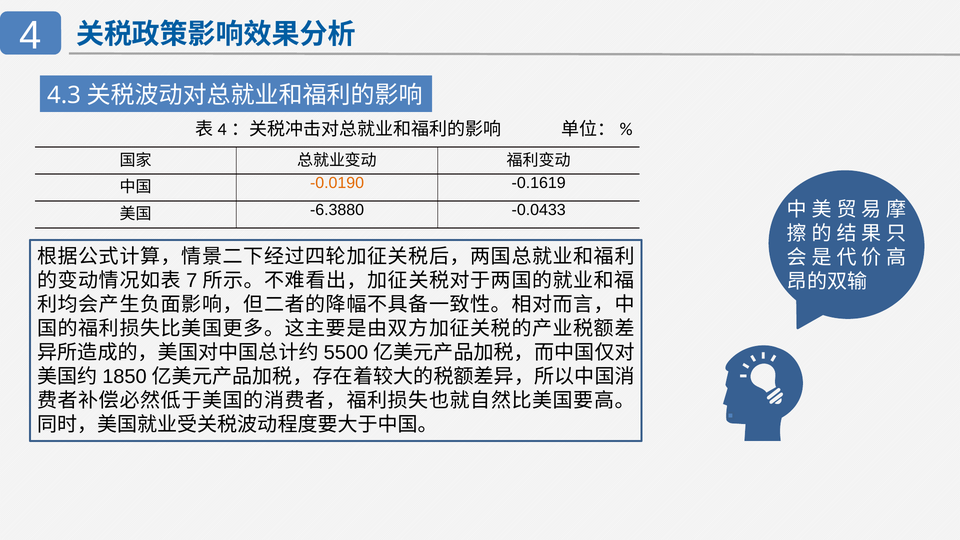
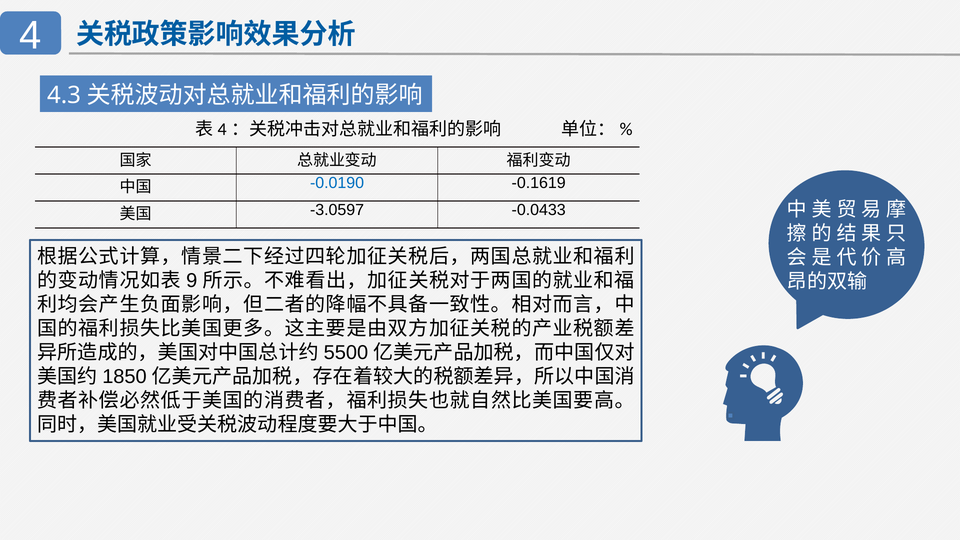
-0.0190 colour: orange -> blue
-6.3880: -6.3880 -> -3.0597
7: 7 -> 9
